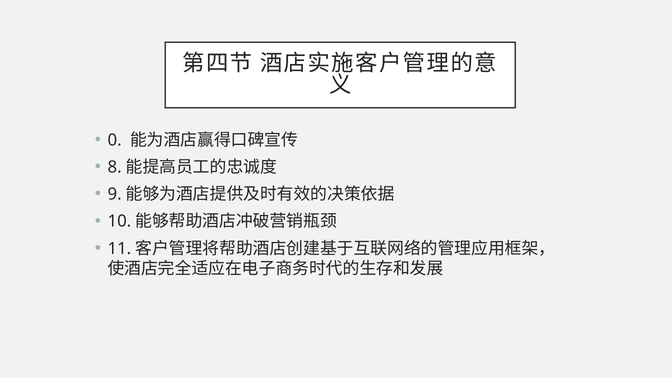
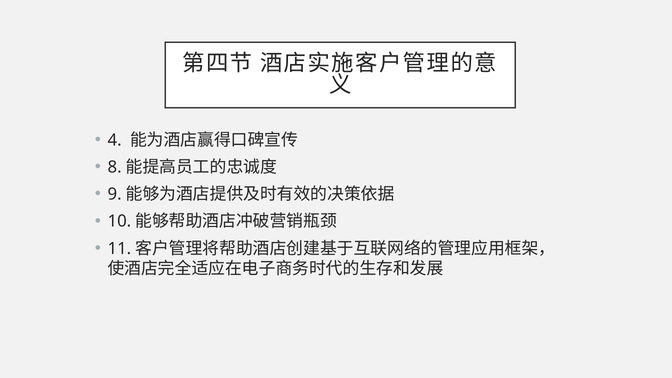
0: 0 -> 4
